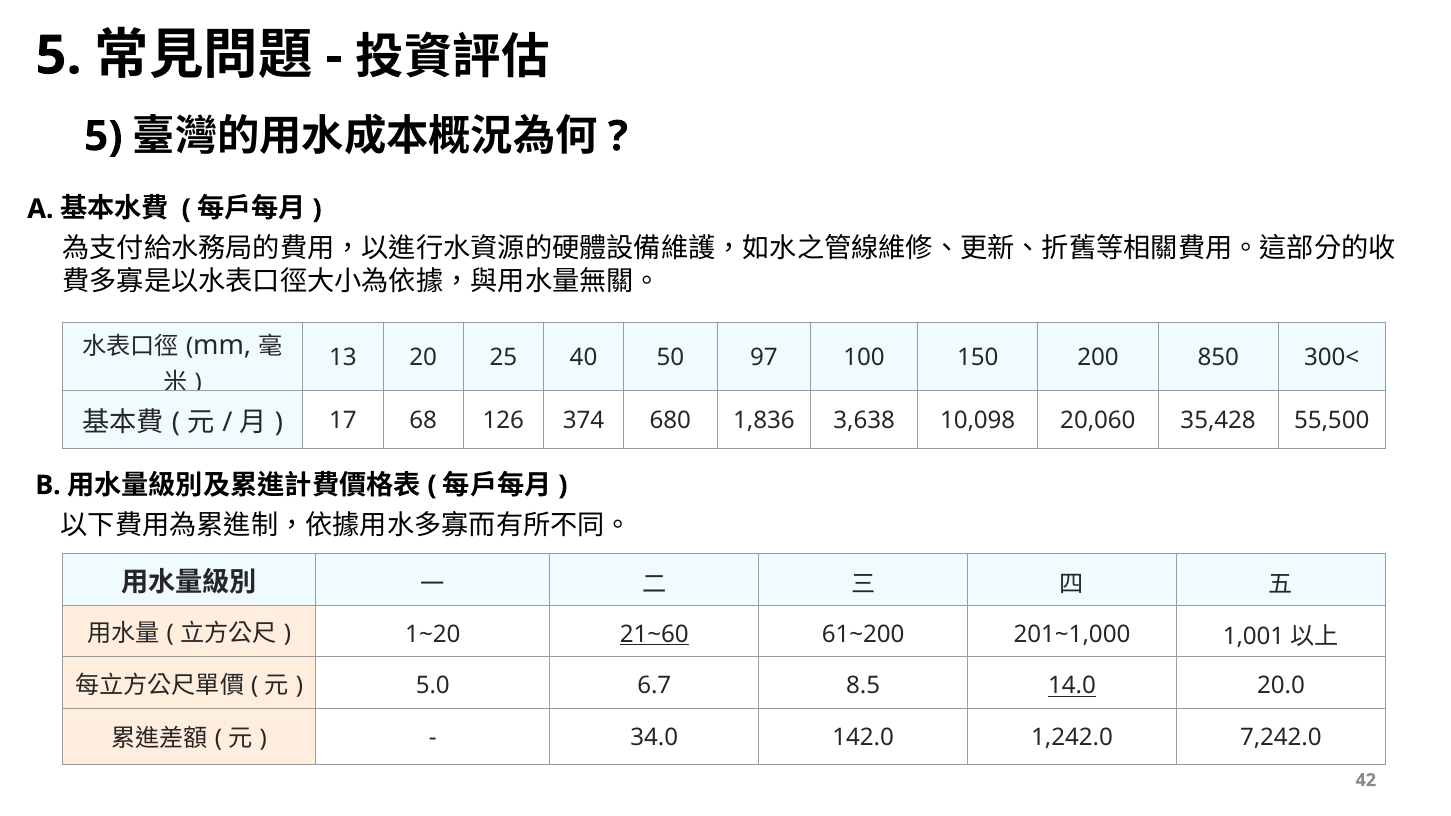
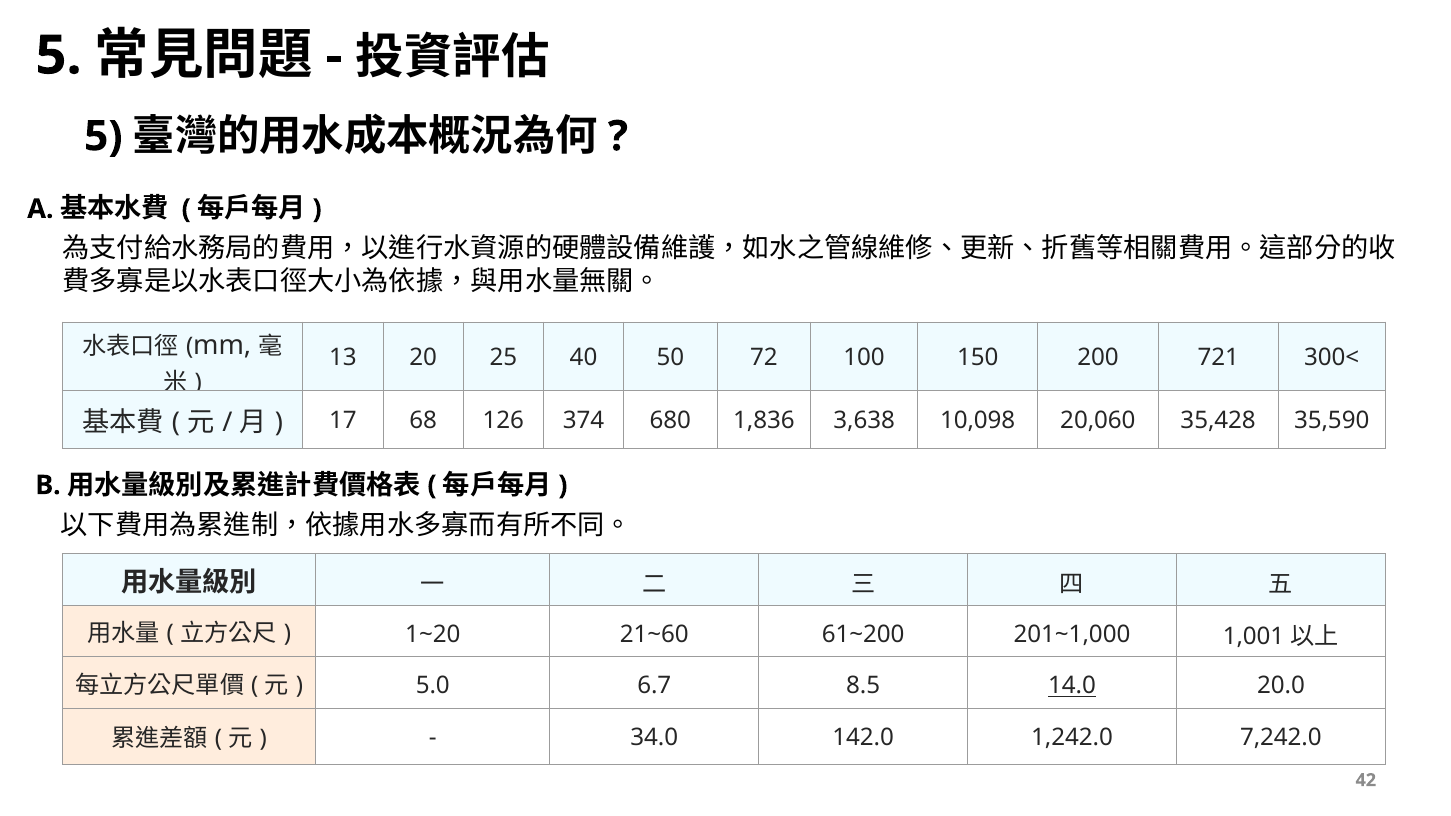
97: 97 -> 72
850: 850 -> 721
55,500: 55,500 -> 35,590
21~60 underline: present -> none
